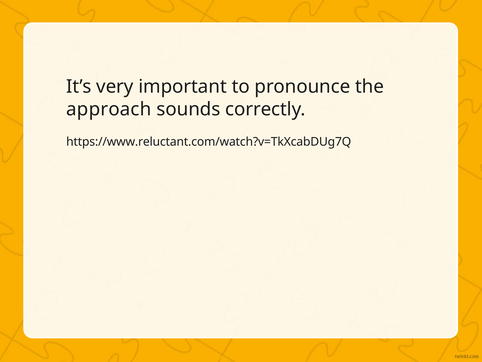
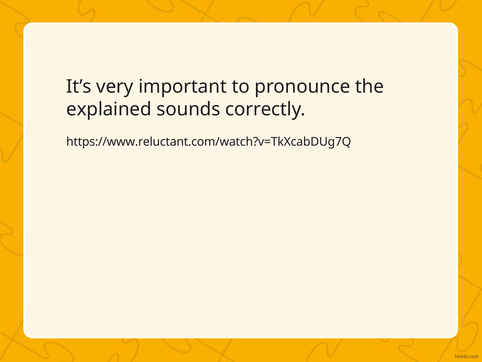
approach: approach -> explained
